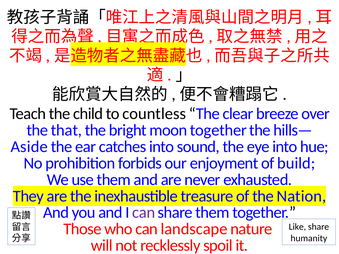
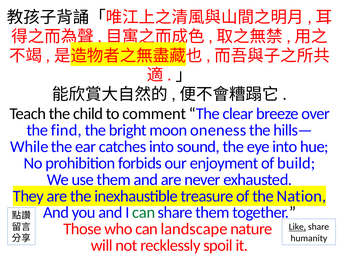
countless: countless -> comment
that: that -> find
moon together: together -> oneness
Aside: Aside -> While
can at (144, 213) colour: purple -> green
Like underline: none -> present
